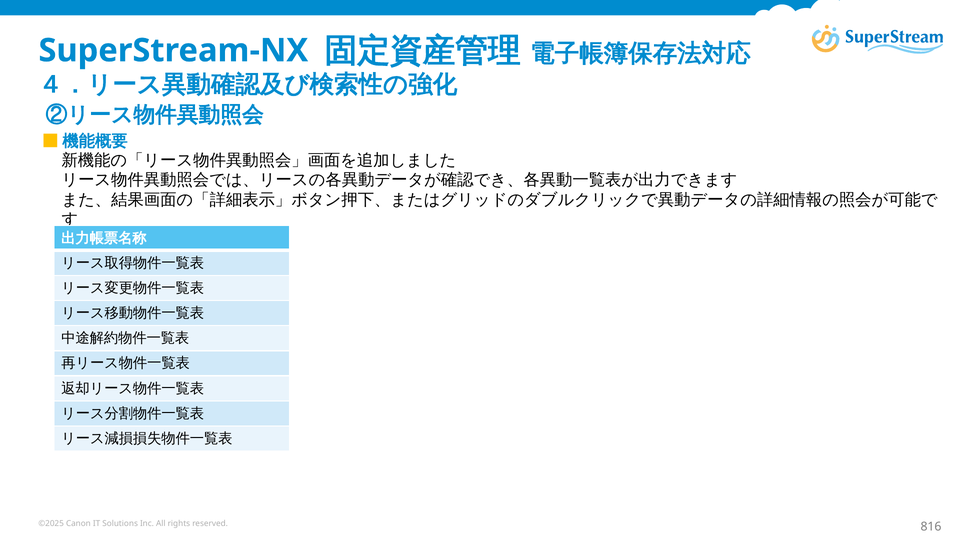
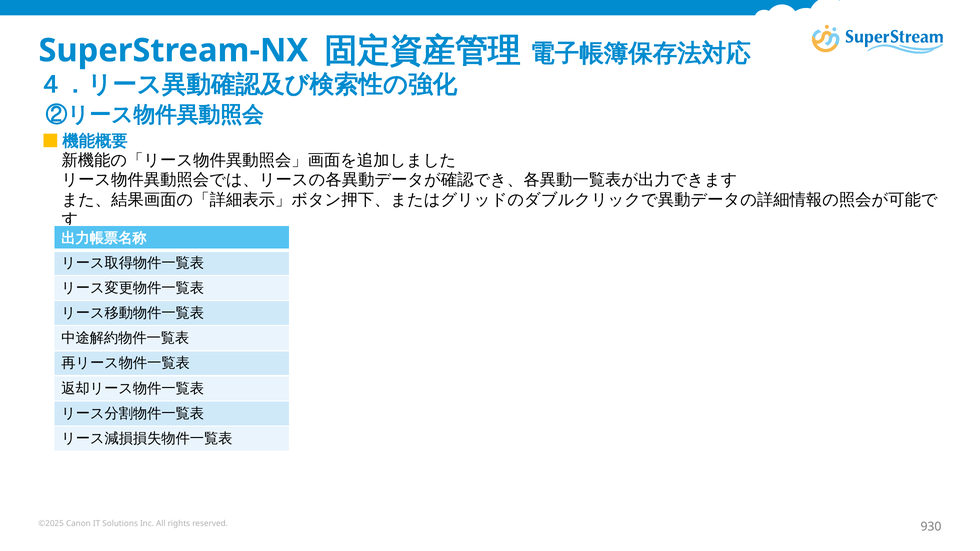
816: 816 -> 930
